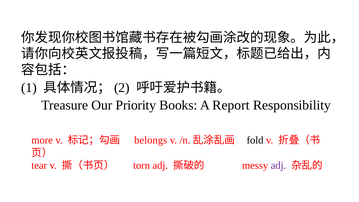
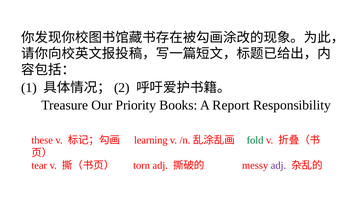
more: more -> these
belongs: belongs -> learning
fold colour: black -> green
